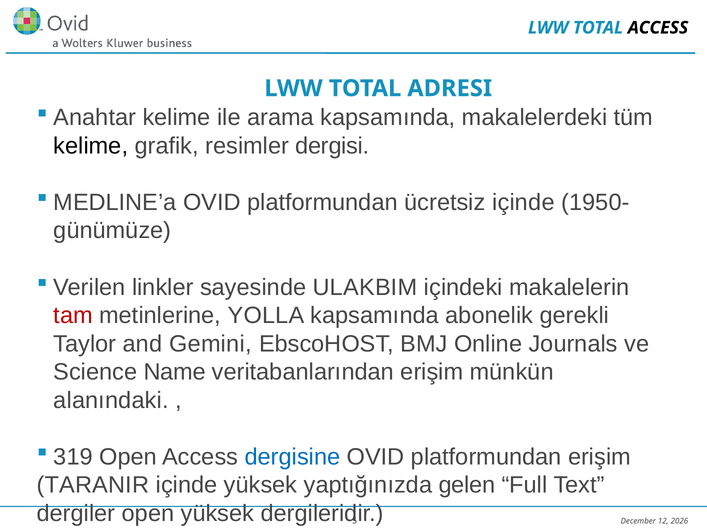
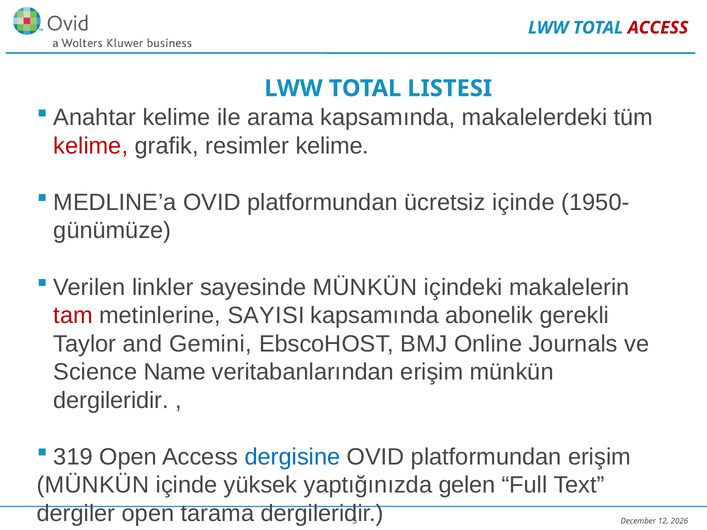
ACCESS at (658, 28) colour: black -> red
ADRESI: ADRESI -> LISTESI
kelime at (91, 146) colour: black -> red
resimler dergisi: dergisi -> kelime
sayesinde ULAKBIM: ULAKBIM -> MÜNKÜN
YOLLA: YOLLA -> SAYISI
alanındaki at (111, 400): alanındaki -> dergileridir
TARANIR at (93, 485): TARANIR -> MÜNKÜN
open yüksek: yüksek -> tarama
